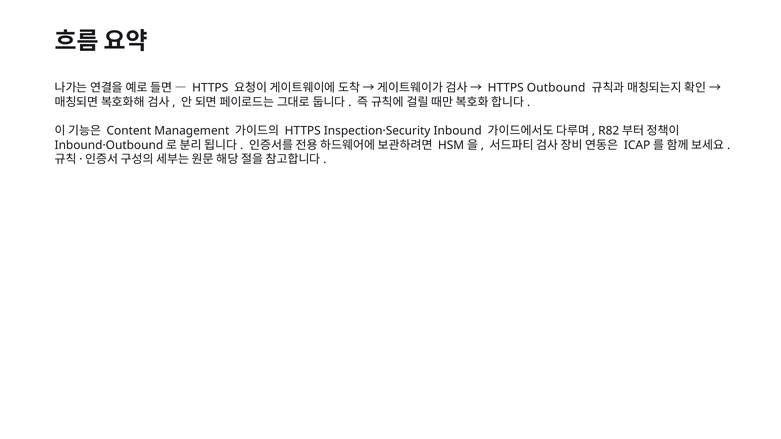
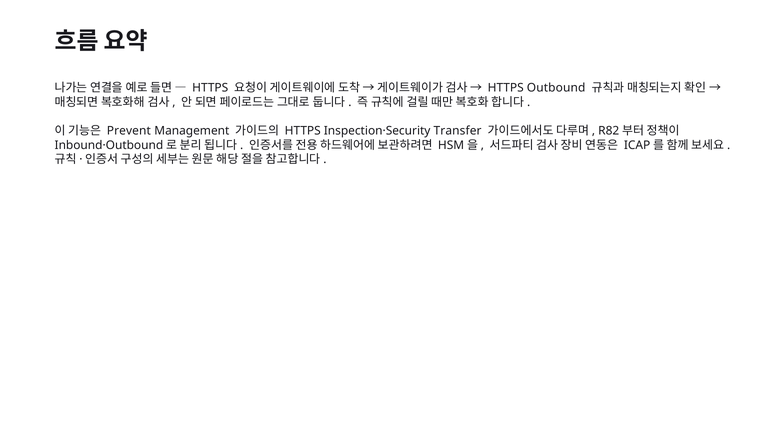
Content: Content -> Prevent
Inbound: Inbound -> Transfer
